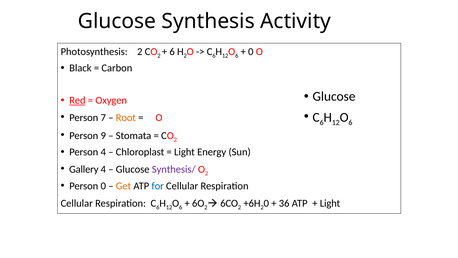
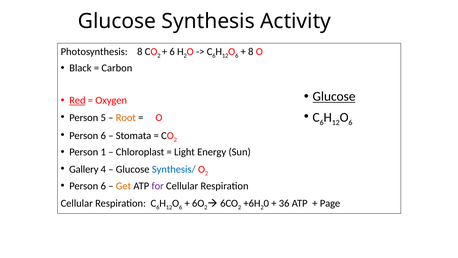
Photosynthesis 2: 2 -> 8
0 at (251, 52): 0 -> 8
Glucose at (334, 96) underline: none -> present
7: 7 -> 5
9 at (103, 135): 9 -> 6
Person 4: 4 -> 1
Synthesis/ colour: purple -> blue
0 at (103, 186): 0 -> 6
for colour: blue -> purple
Light at (330, 203): Light -> Page
